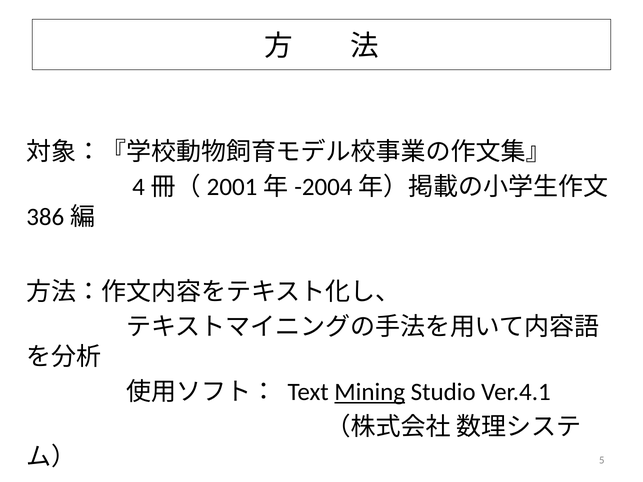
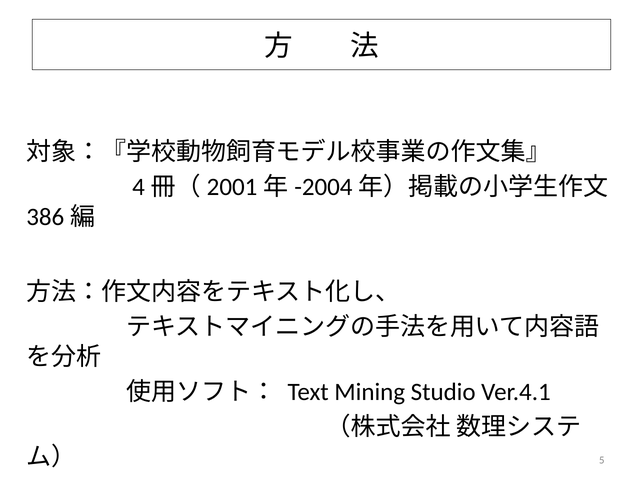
Mining underline: present -> none
